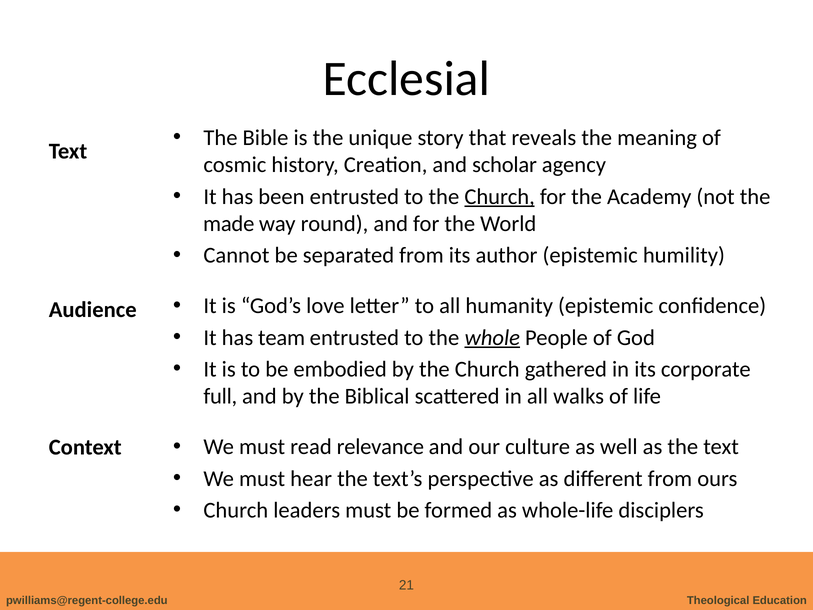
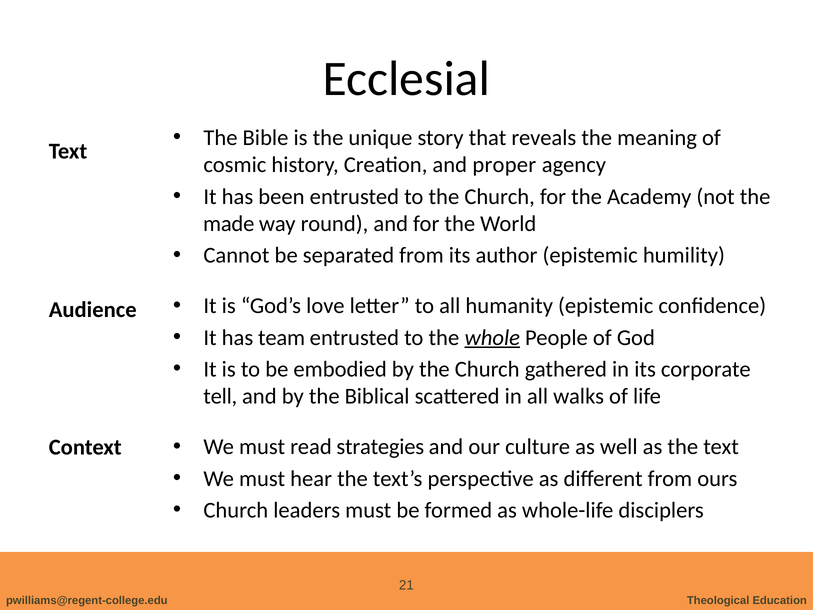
scholar: scholar -> proper
Church at (500, 196) underline: present -> none
full: full -> tell
relevance: relevance -> strategies
